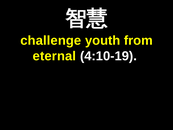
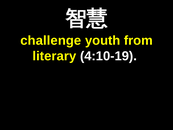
eternal: eternal -> literary
